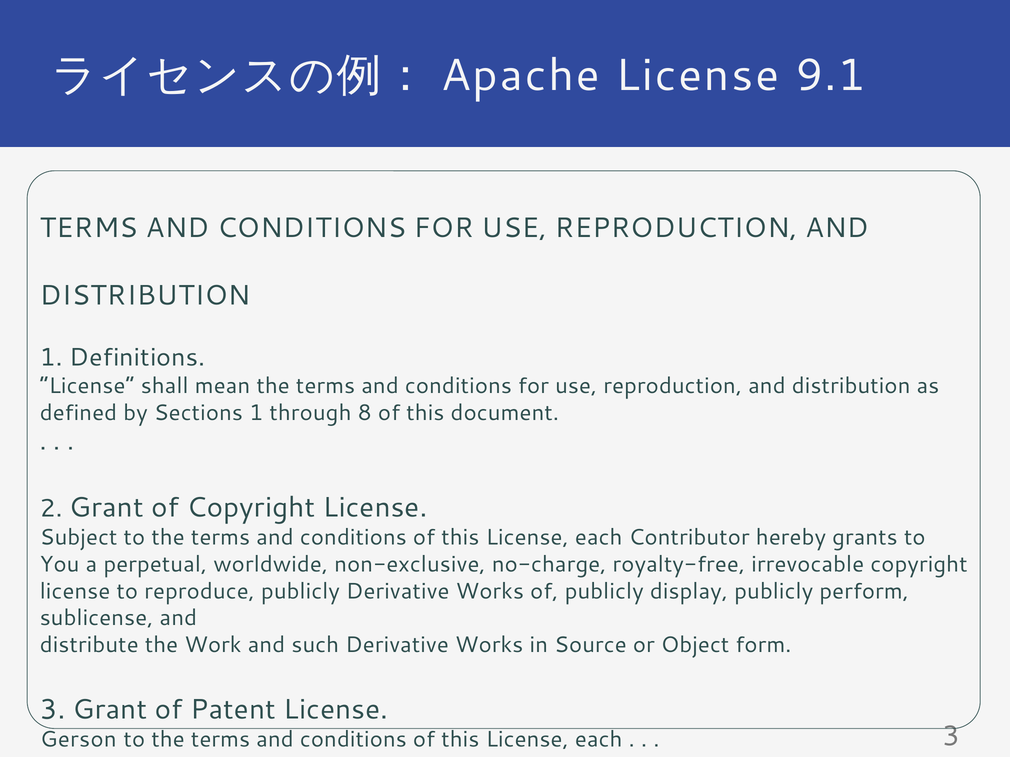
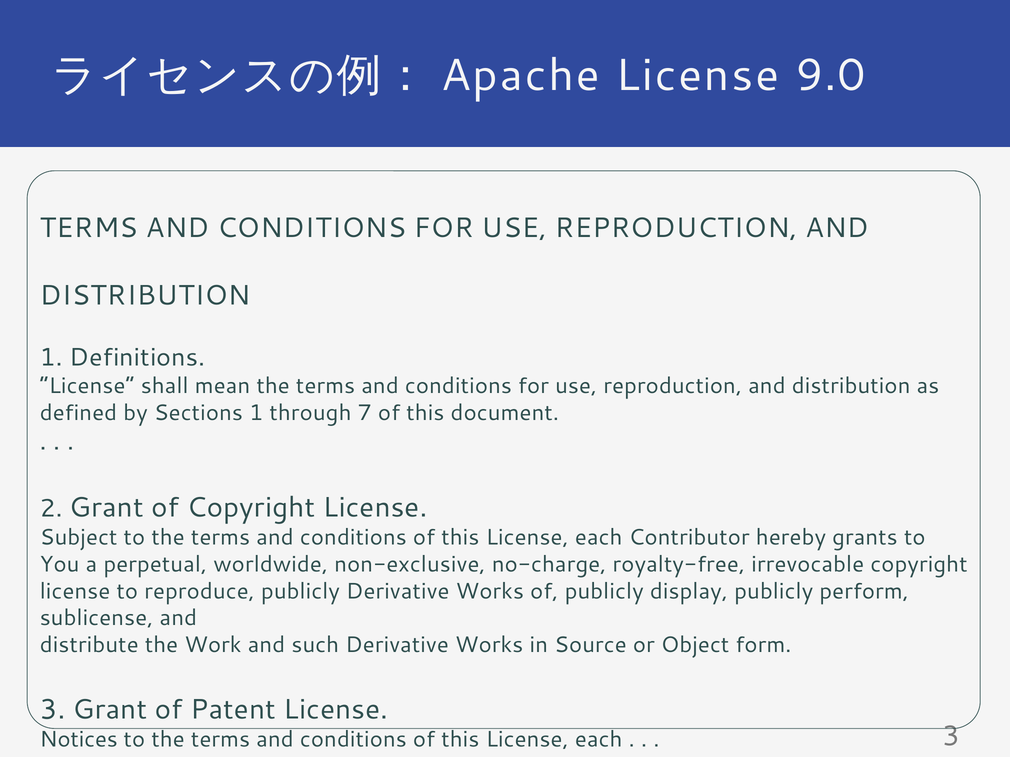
9.1: 9.1 -> 9.0
8: 8 -> 7
Gerson: Gerson -> Notices
